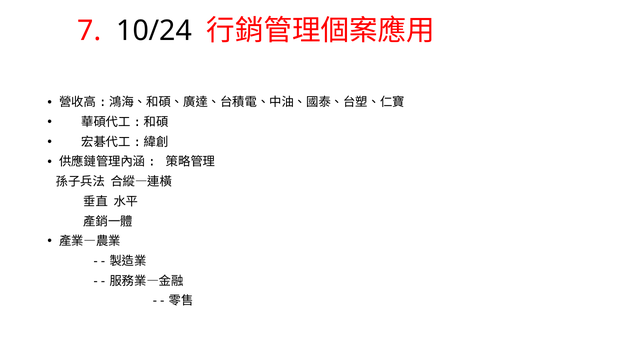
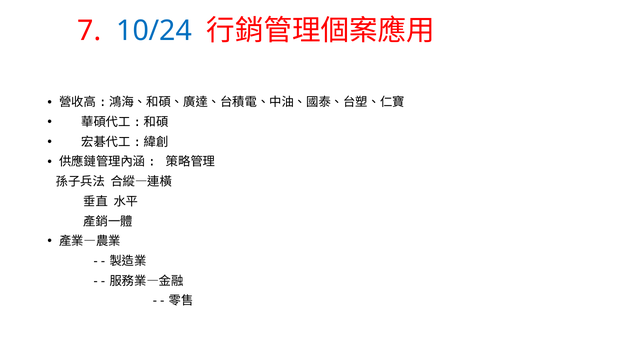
10/24 colour: black -> blue
